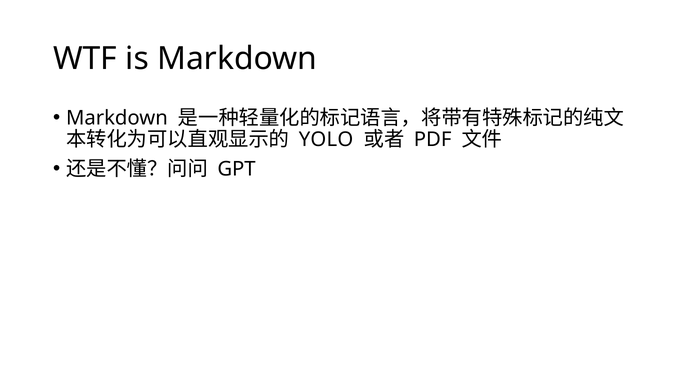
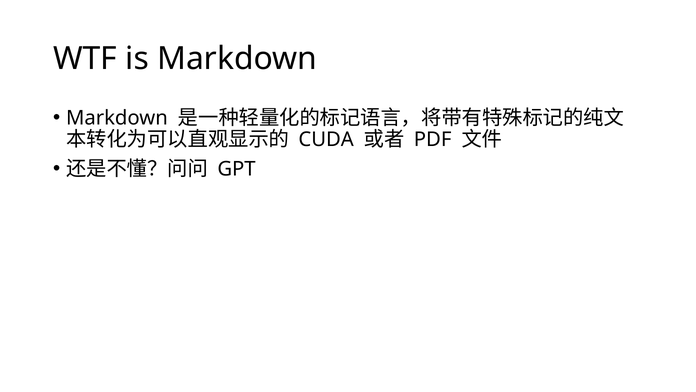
YOLO: YOLO -> CUDA
